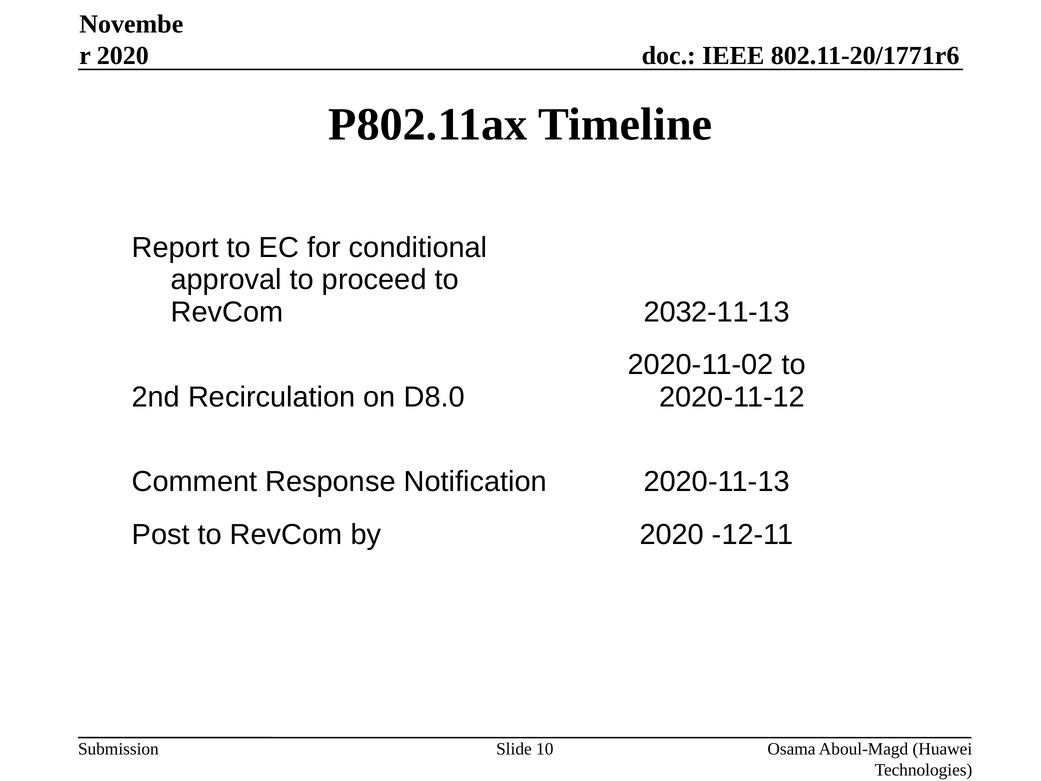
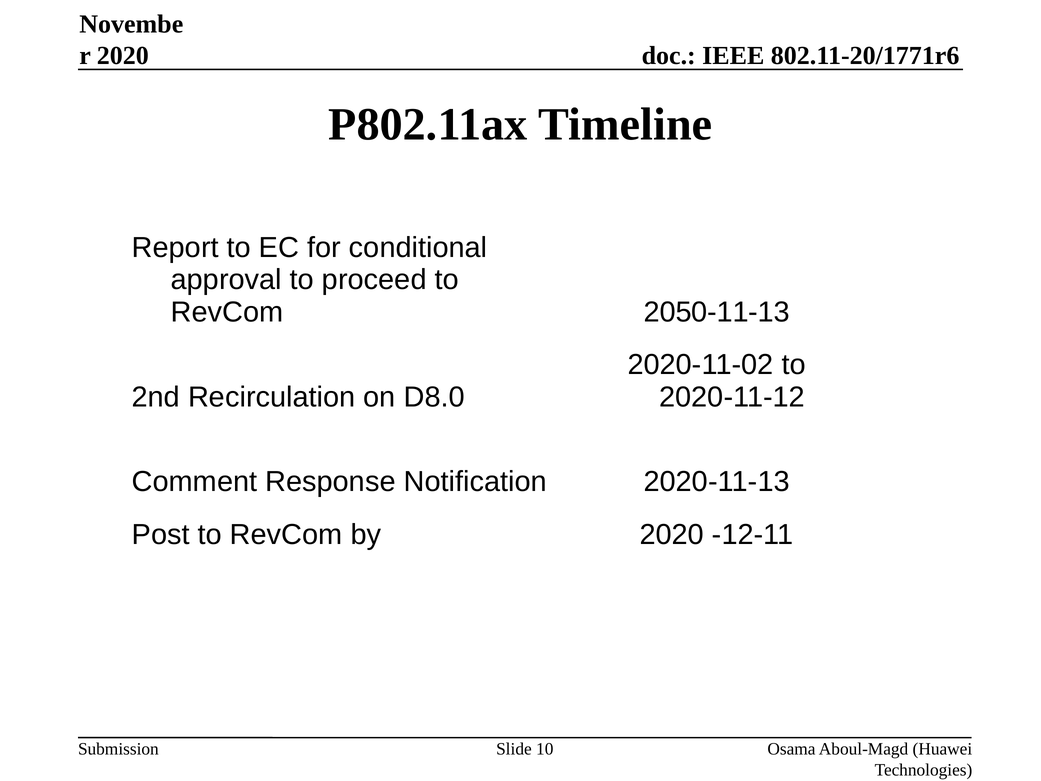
2032-11-13: 2032-11-13 -> 2050-11-13
